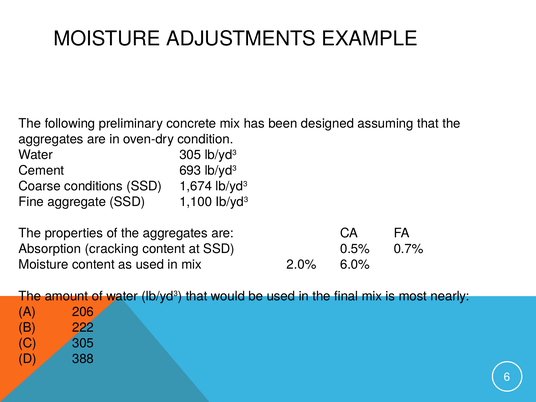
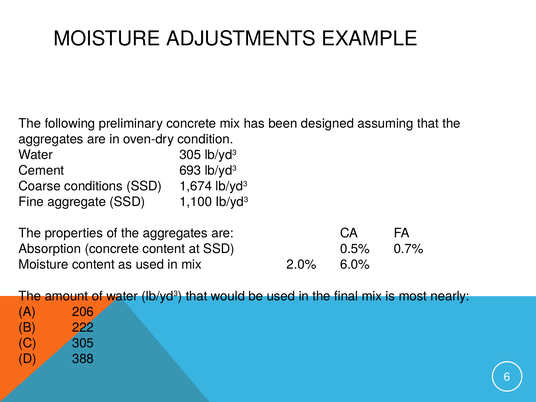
Absorption cracking: cracking -> concrete
